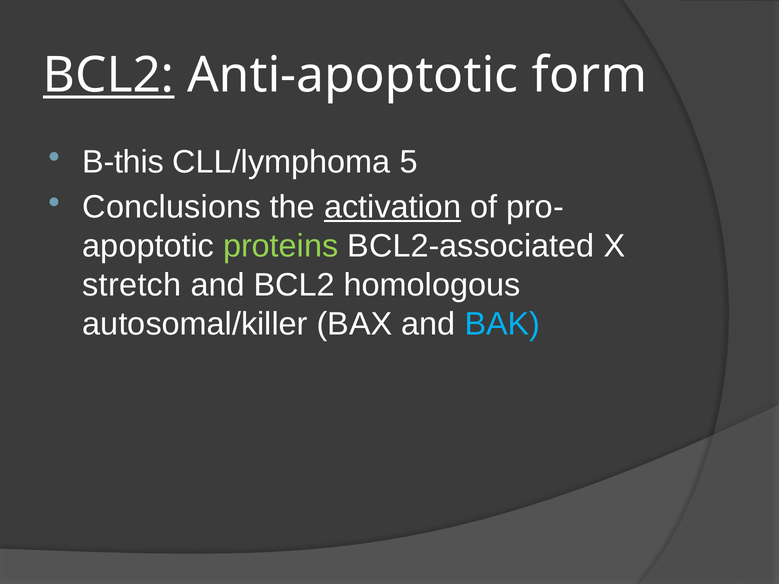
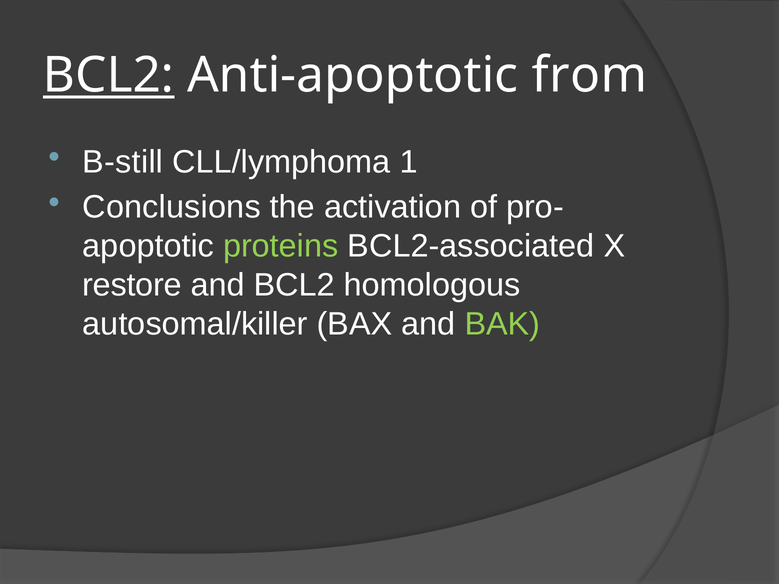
form: form -> from
B-this: B-this -> B-still
5: 5 -> 1
activation underline: present -> none
stretch: stretch -> restore
BAK colour: light blue -> light green
